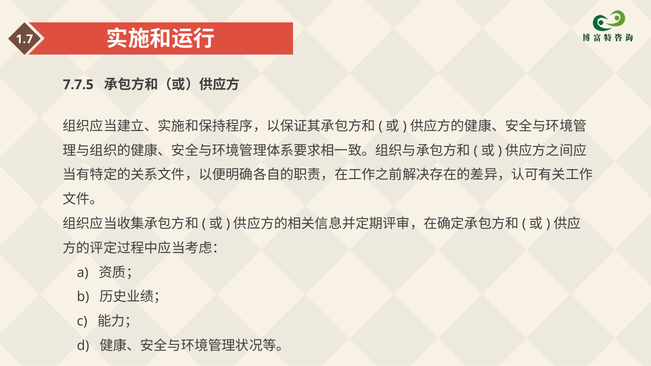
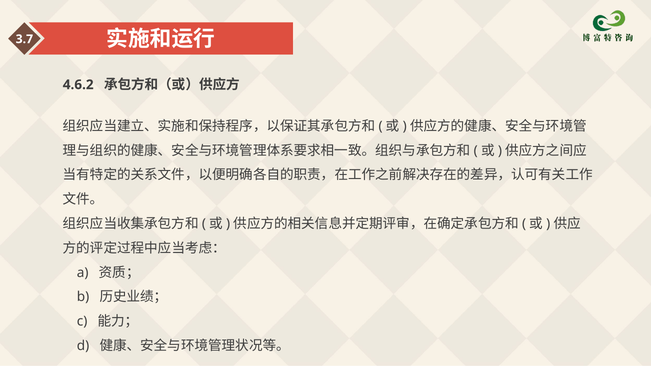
1.7: 1.7 -> 3.7
7.7.5: 7.7.5 -> 4.6.2
